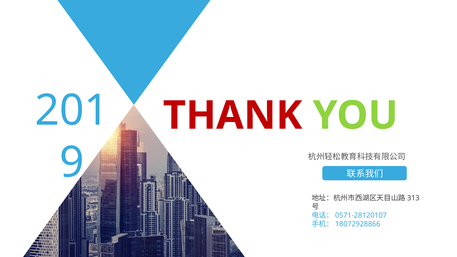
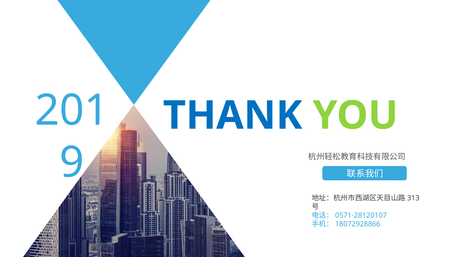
THANK colour: red -> blue
